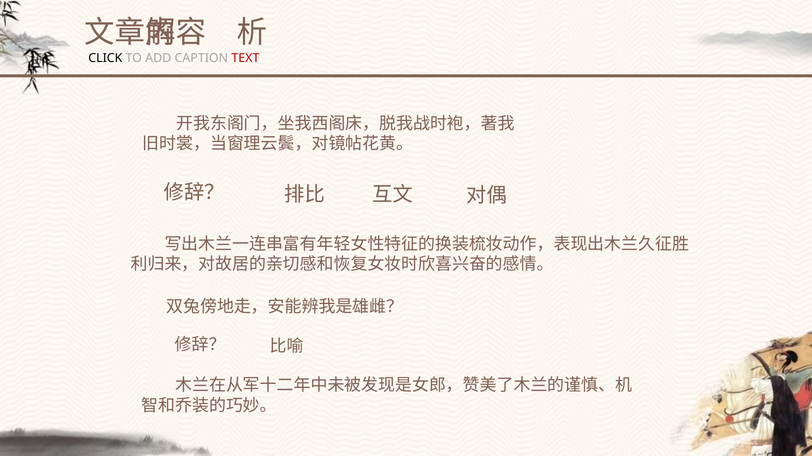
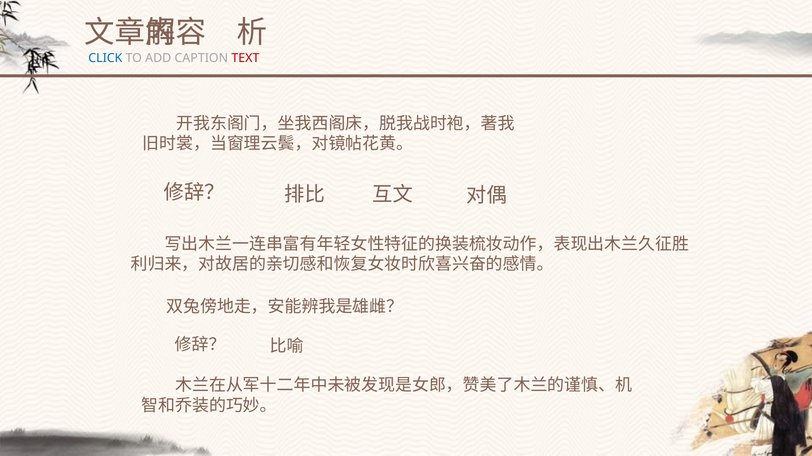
CLICK colour: black -> blue
